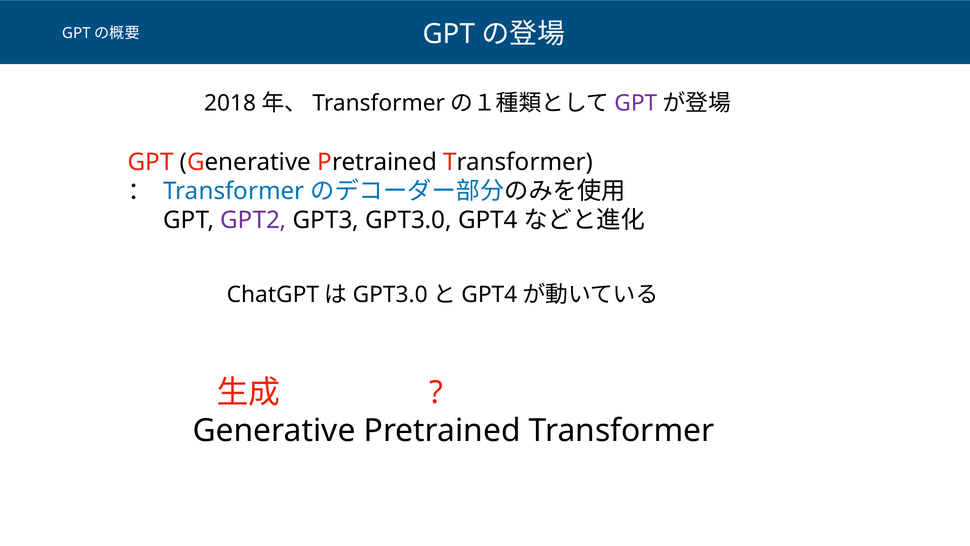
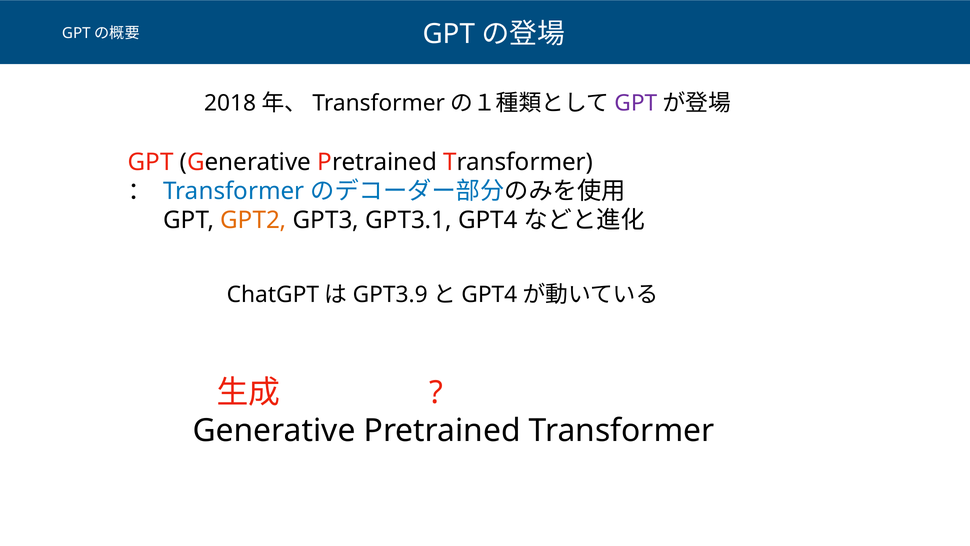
GPT2 colour: purple -> orange
GPT3 GPT3.0: GPT3.0 -> GPT3.1
GPT3.0 at (390, 295): GPT3.0 -> GPT3.9
